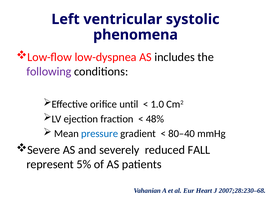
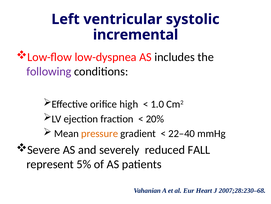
phenomena: phenomena -> incremental
until: until -> high
48%: 48% -> 20%
pressure colour: blue -> orange
80–40: 80–40 -> 22–40
